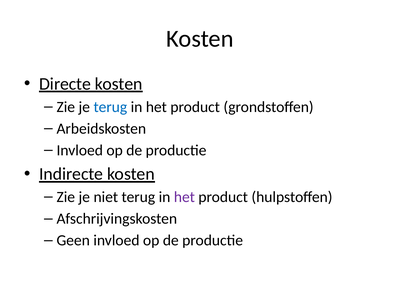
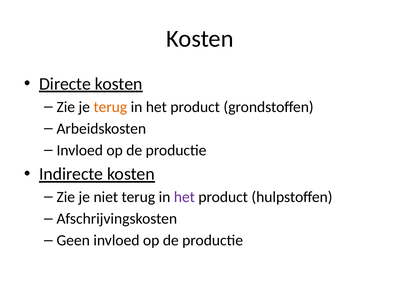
terug at (110, 107) colour: blue -> orange
